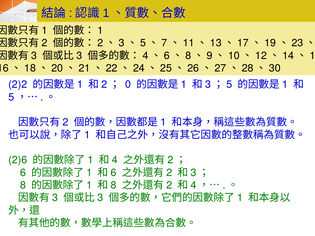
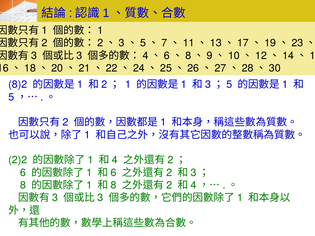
2)2: 2)2 -> 8)2
0 at (128, 85): 0 -> 1
2)6: 2)6 -> 2)2
